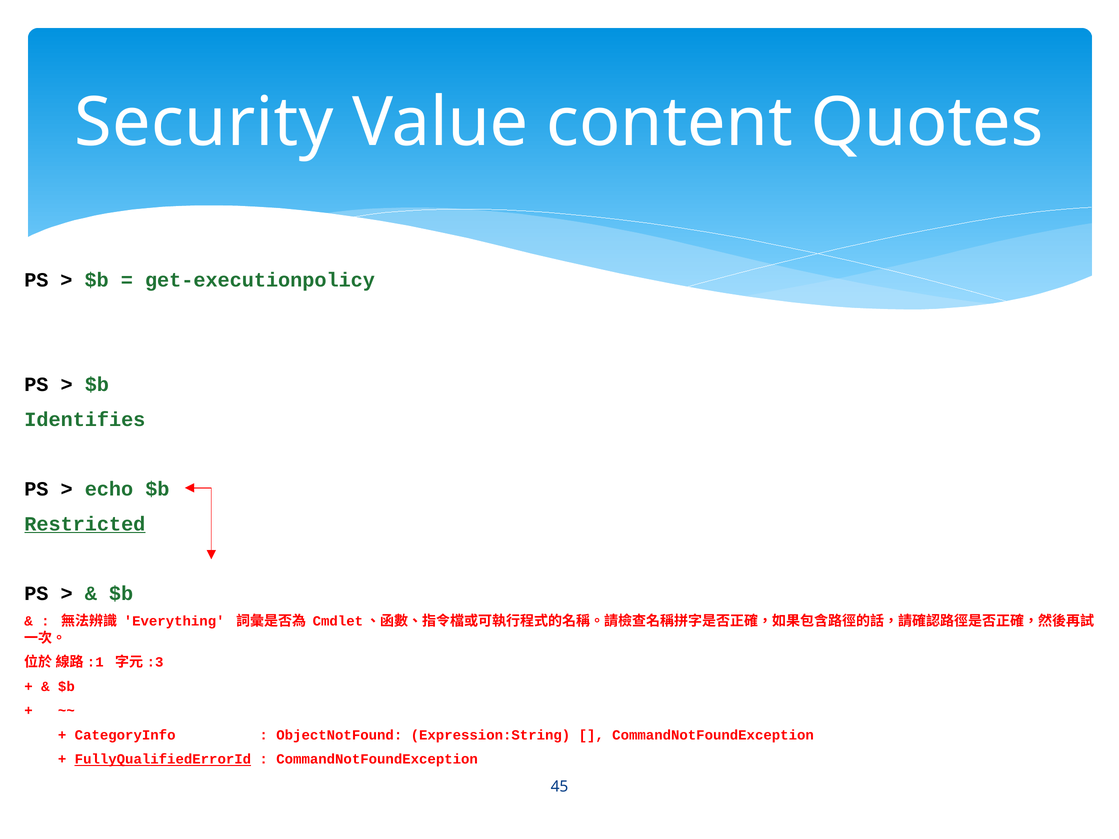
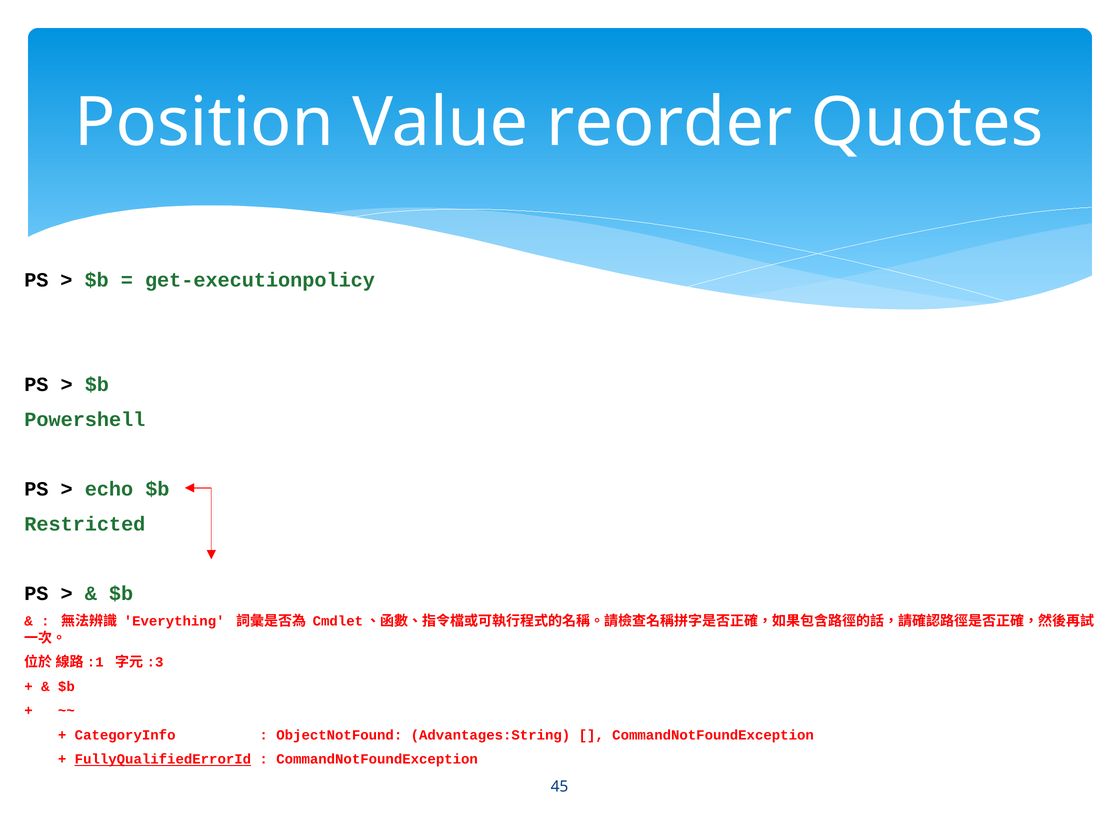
Security: Security -> Position
content: content -> reorder
Identifies: Identifies -> Powershell
Restricted underline: present -> none
Expression:String: Expression:String -> Advantages:String
